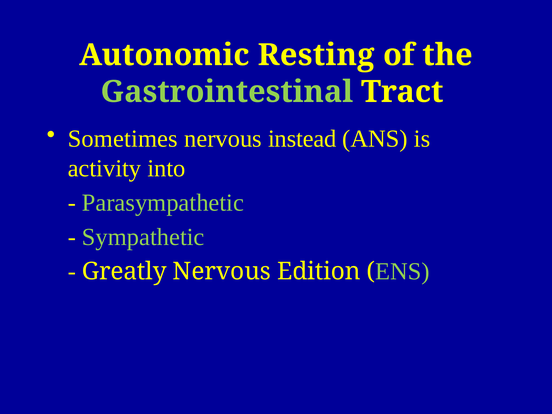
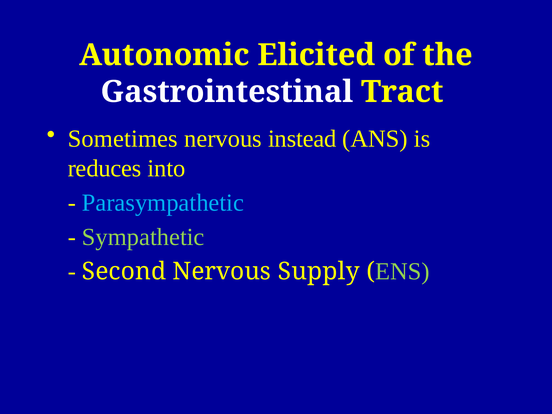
Resting: Resting -> Elicited
Gastrointestinal colour: light green -> white
activity: activity -> reduces
Parasympathetic colour: light green -> light blue
Greatly: Greatly -> Second
Edition: Edition -> Supply
